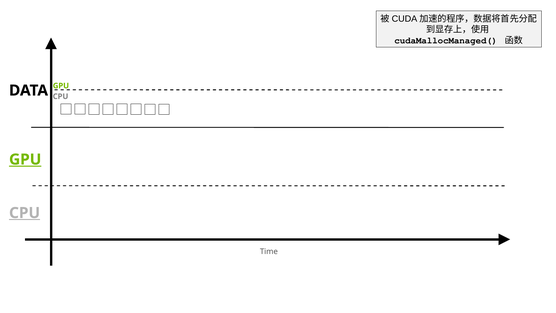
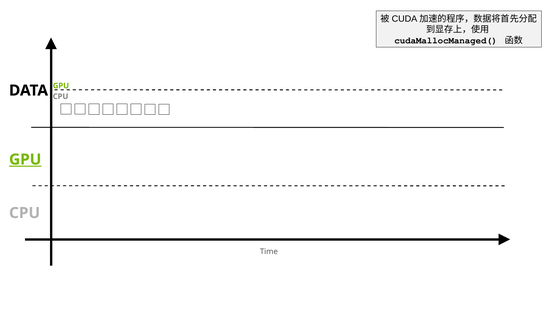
CPU at (25, 213) underline: present -> none
